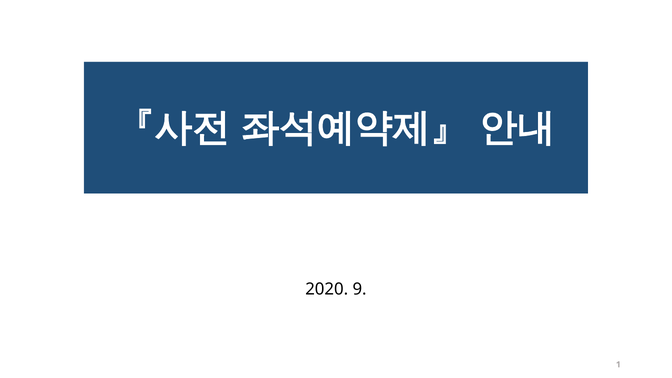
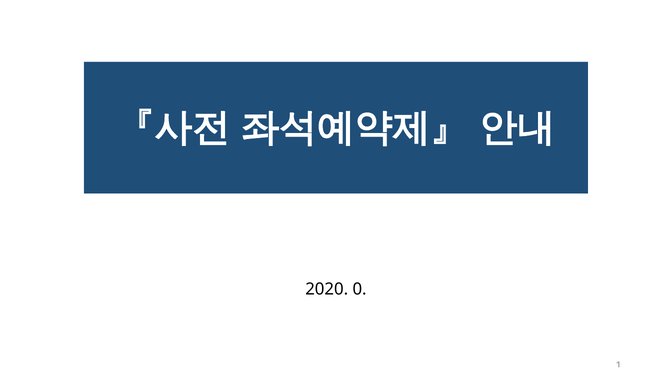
9: 9 -> 0
